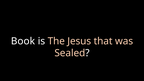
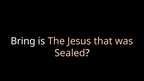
Book: Book -> Bring
